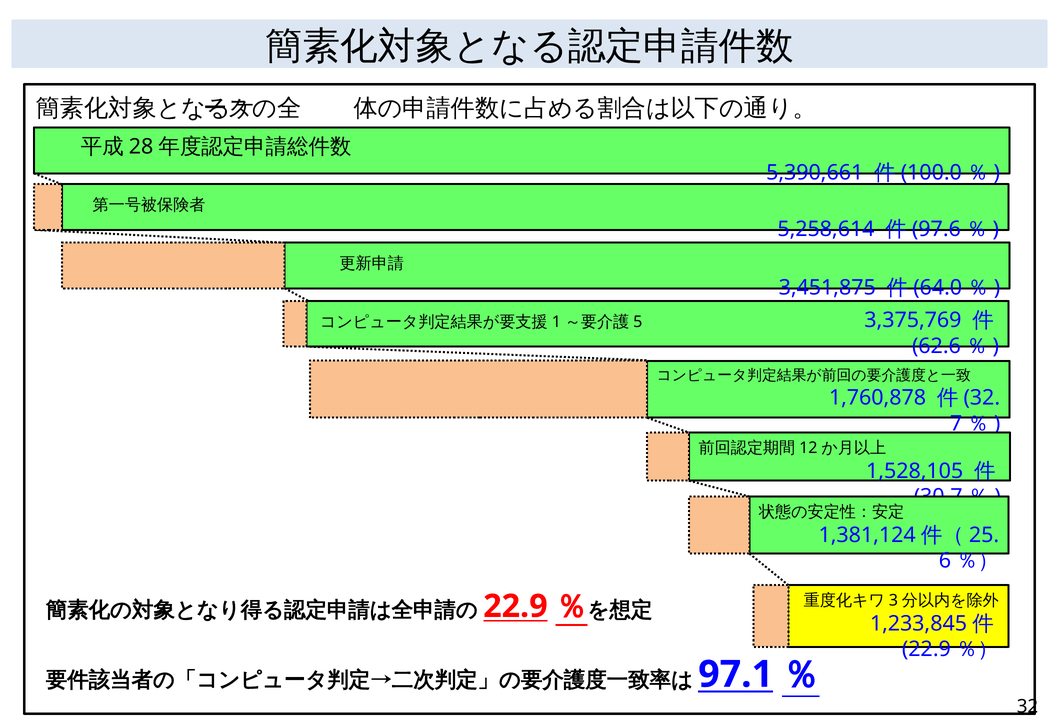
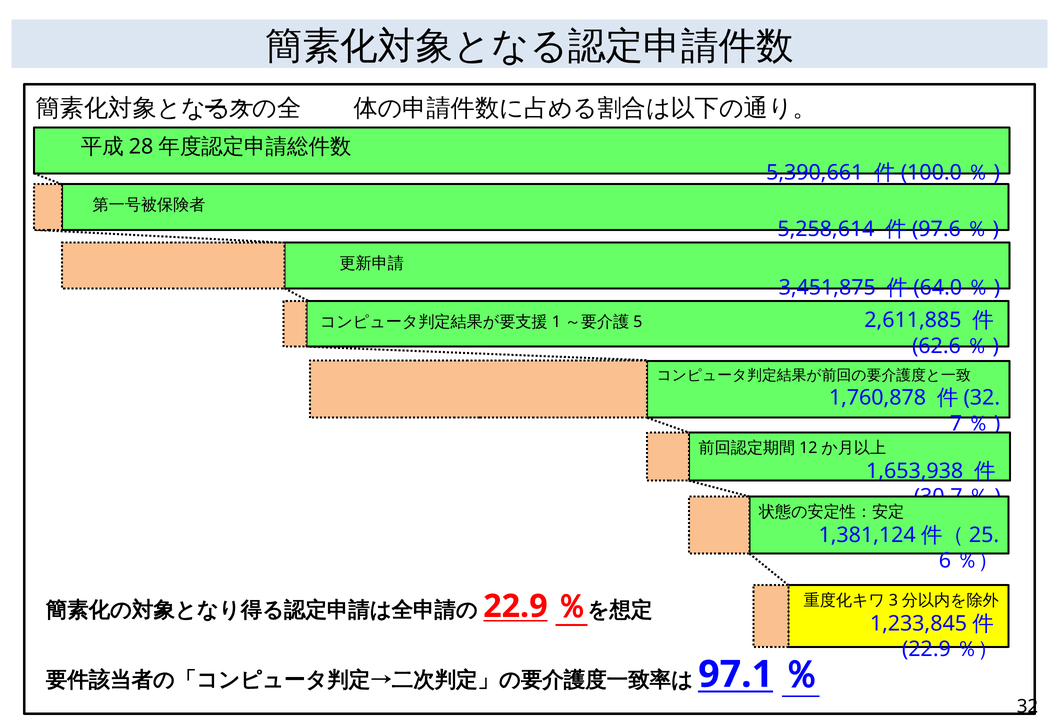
3,375,769: 3,375,769 -> 2,611,885
1,528,105: 1,528,105 -> 1,653,938
